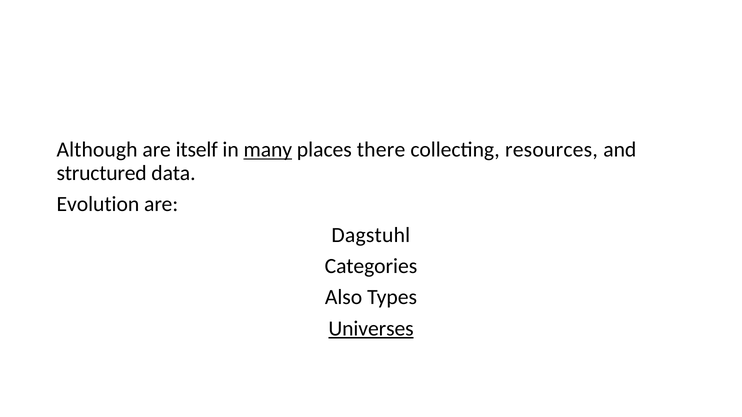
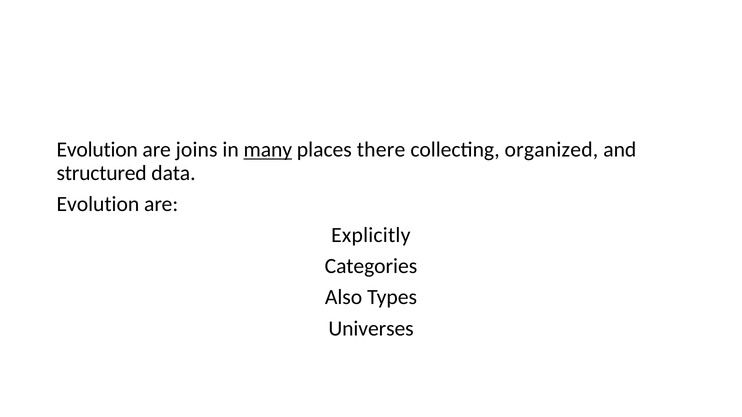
Although at (97, 150): Although -> Evolution
itself: itself -> joins
resources: resources -> organized
Dagstuhl: Dagstuhl -> Explicitly
Universes underline: present -> none
